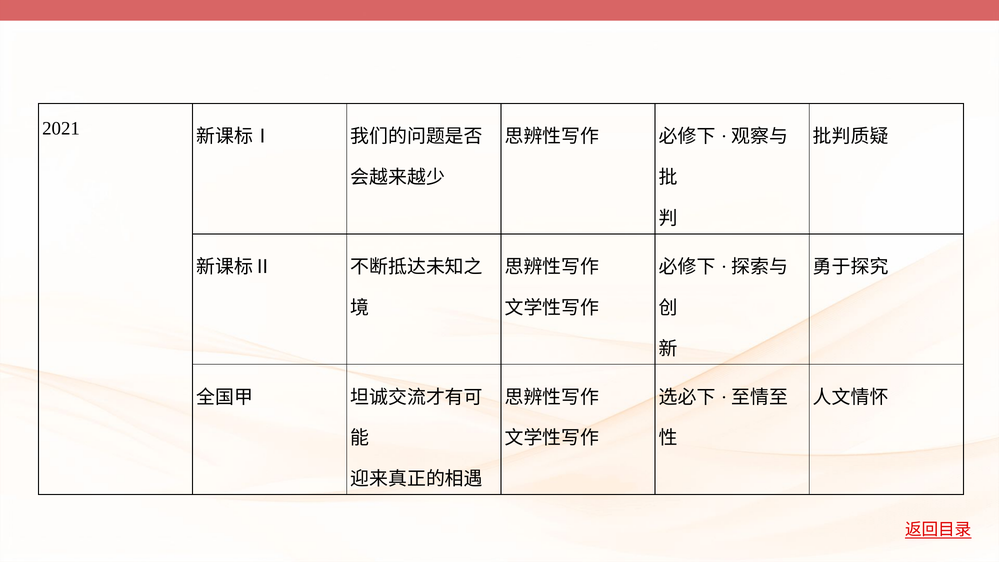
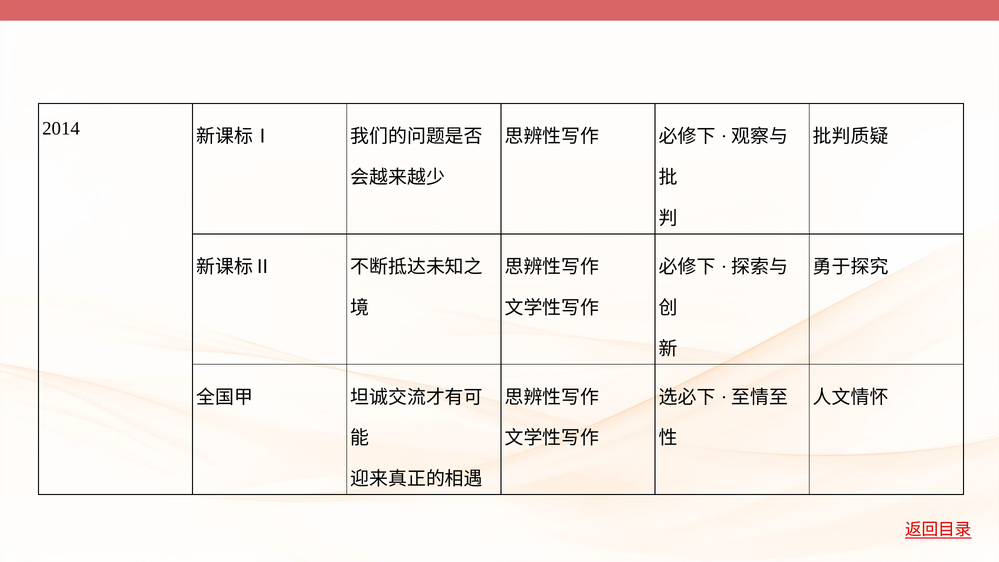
2021: 2021 -> 2014
